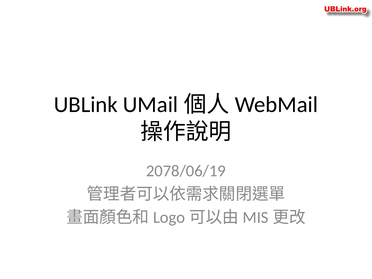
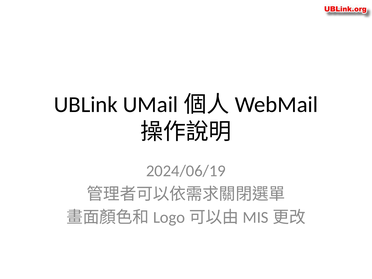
2078/06/19: 2078/06/19 -> 2024/06/19
